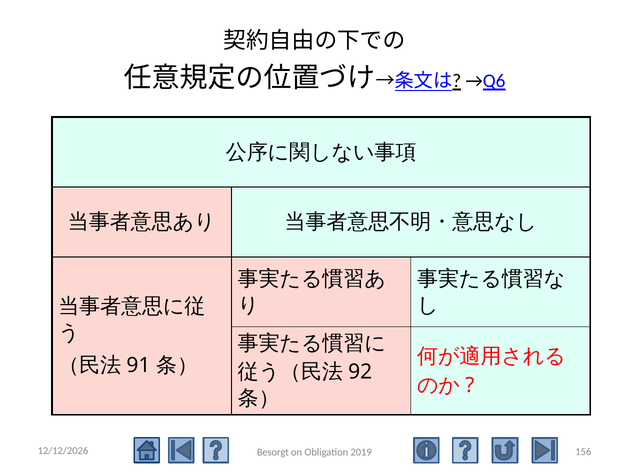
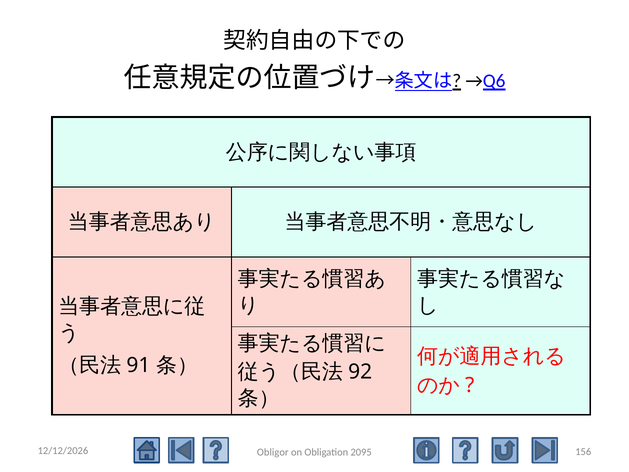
Besorgt: Besorgt -> Obligor
2019: 2019 -> 2095
